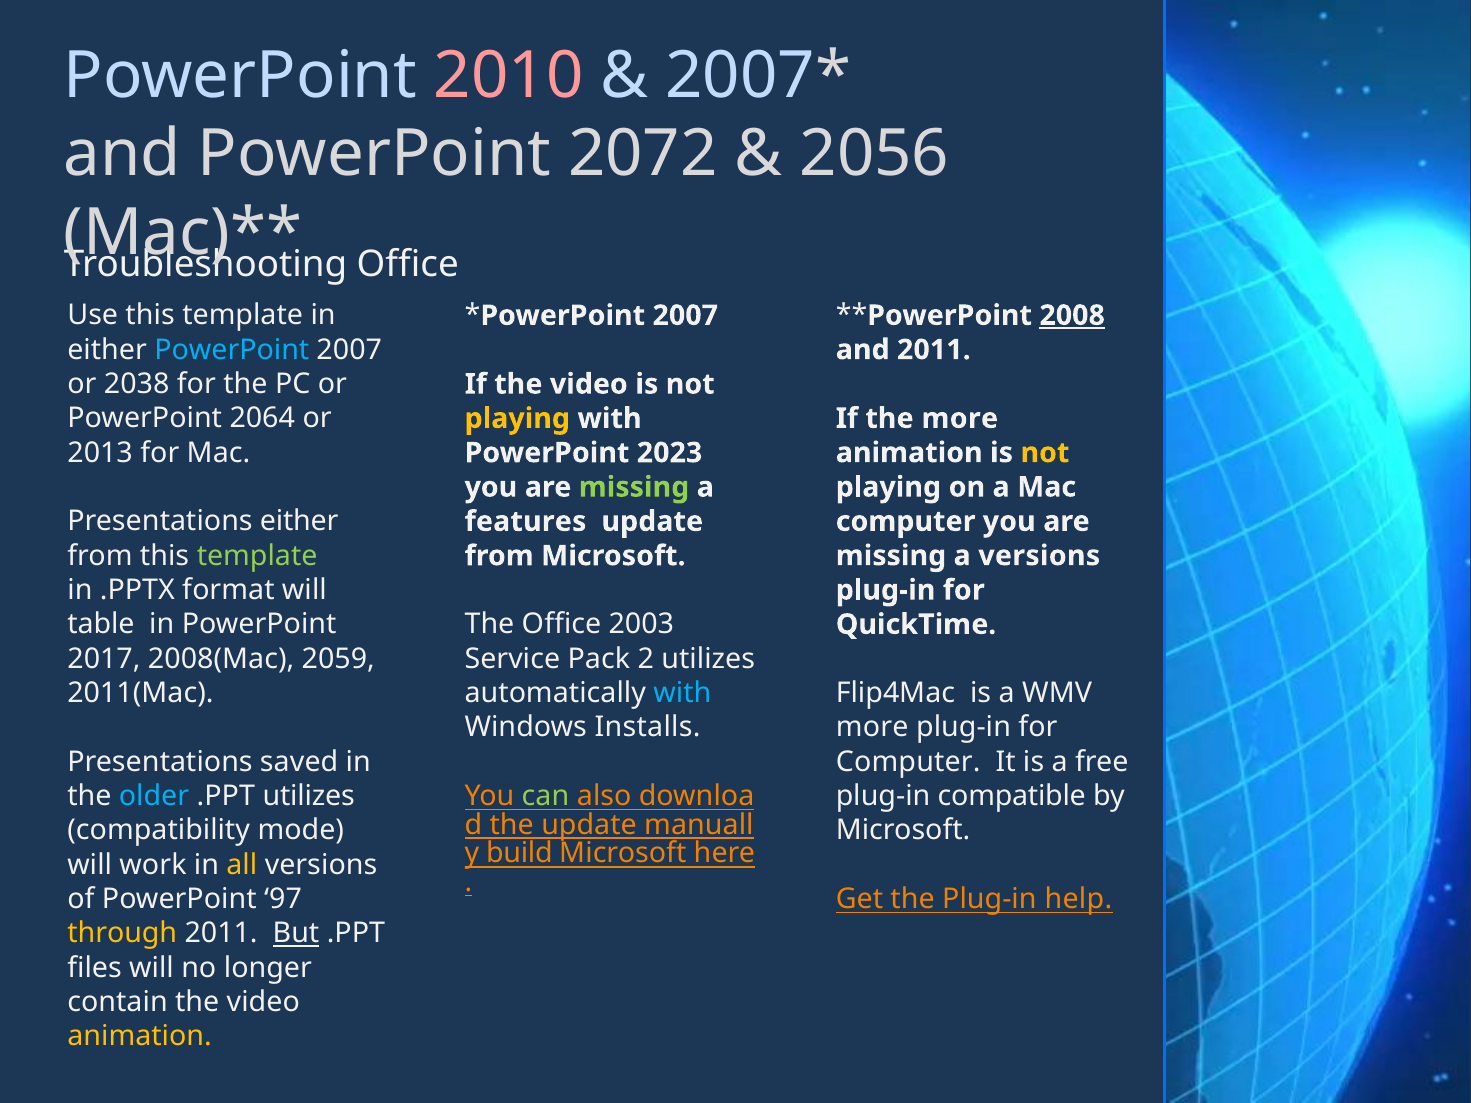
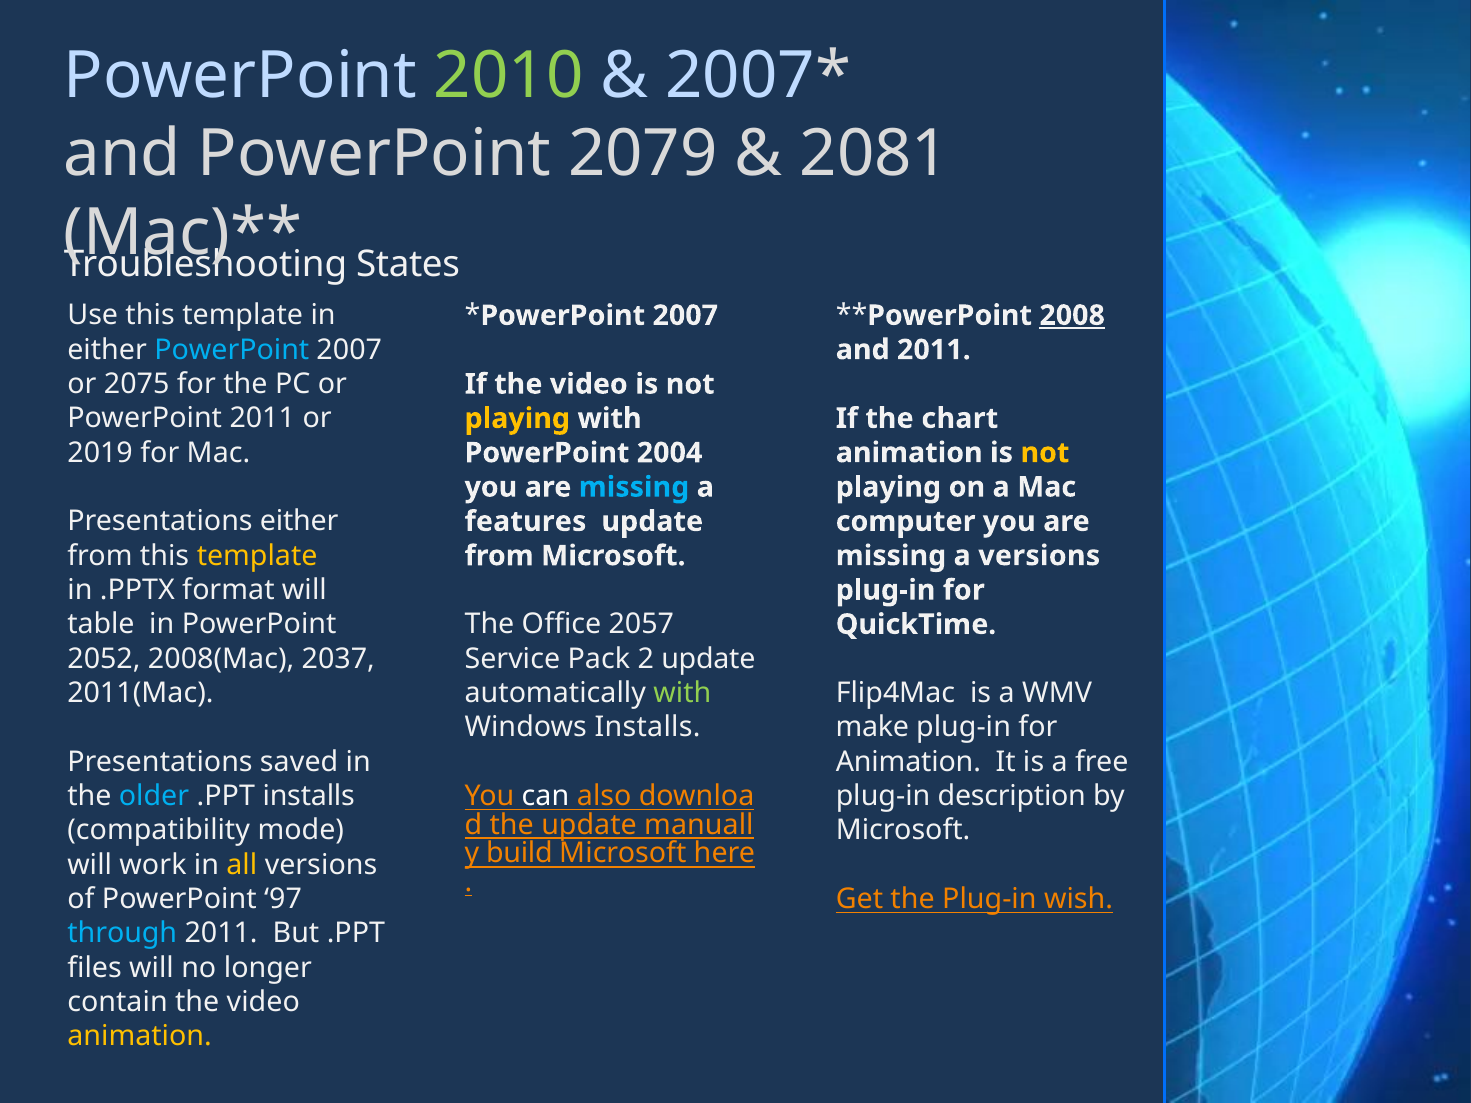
2010 colour: pink -> light green
2072: 2072 -> 2079
2056: 2056 -> 2081
Office at (408, 265): Office -> States
2038: 2038 -> 2075
PowerPoint 2064: 2064 -> 2011
the more: more -> chart
2013: 2013 -> 2019
2023: 2023 -> 2004
missing at (634, 487) colour: light green -> light blue
template at (257, 556) colour: light green -> yellow
2003: 2003 -> 2057
2017: 2017 -> 2052
2059: 2059 -> 2037
2 utilizes: utilizes -> update
with at (682, 693) colour: light blue -> light green
more at (872, 728): more -> make
Computer at (908, 762): Computer -> Animation
.PPT utilizes: utilizes -> installs
can colour: light green -> white
compatible: compatible -> description
help: help -> wish
through colour: yellow -> light blue
But underline: present -> none
